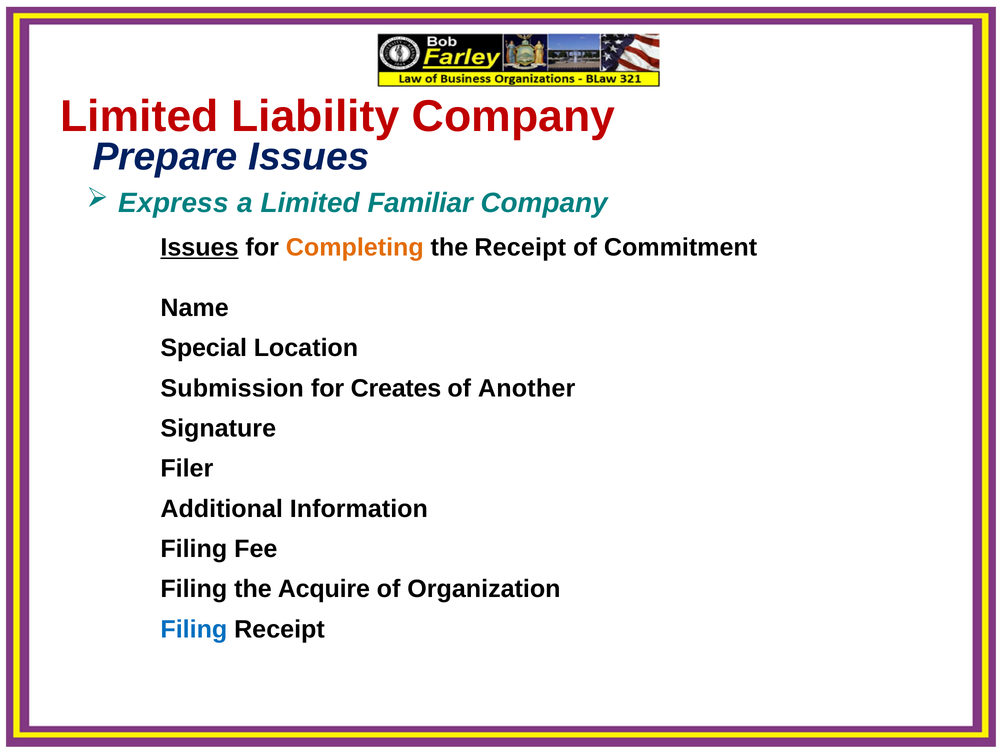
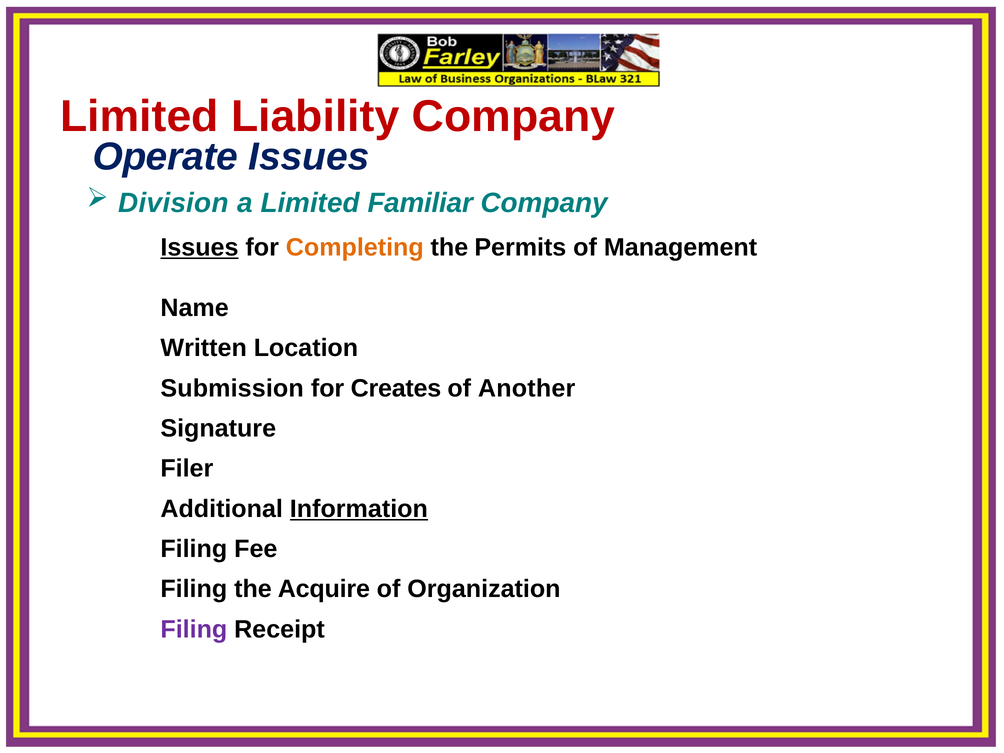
Prepare: Prepare -> Operate
Express: Express -> Division
the Receipt: Receipt -> Permits
Commitment: Commitment -> Management
Special: Special -> Written
Information underline: none -> present
Filing at (194, 629) colour: blue -> purple
